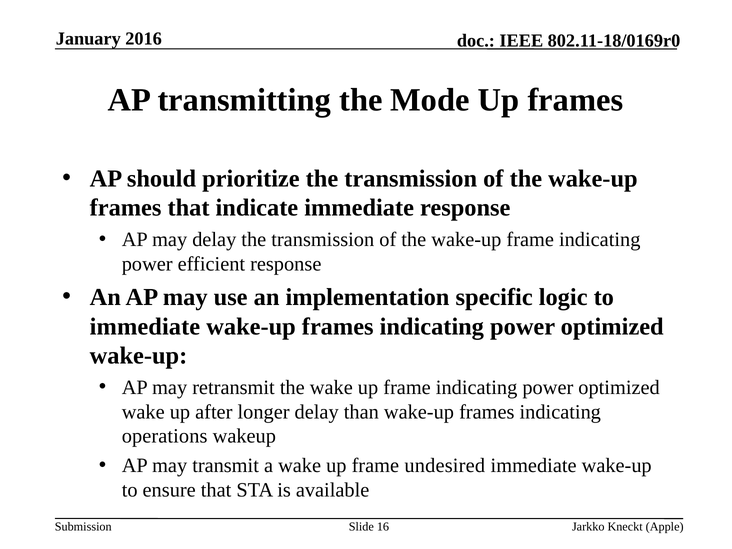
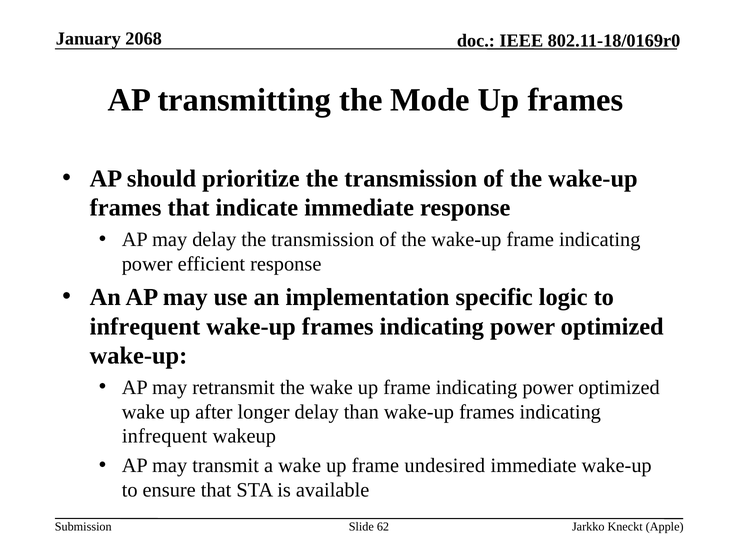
2016: 2016 -> 2068
immediate at (145, 326): immediate -> infrequent
operations at (165, 436): operations -> infrequent
16: 16 -> 62
